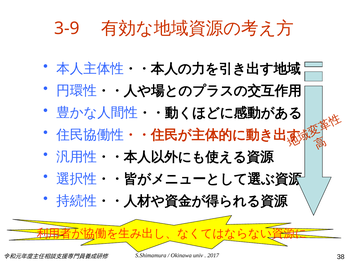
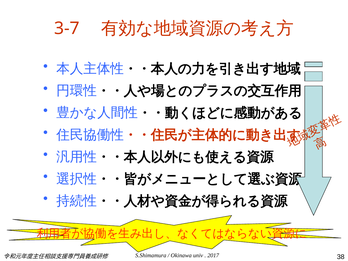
3-9: 3-9 -> 3-7
